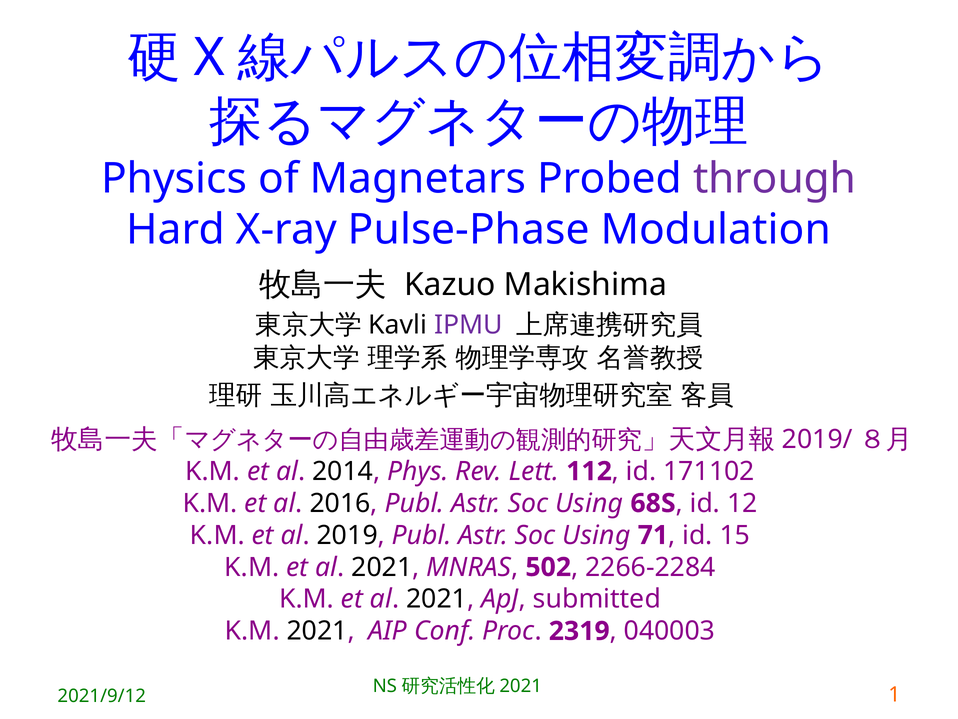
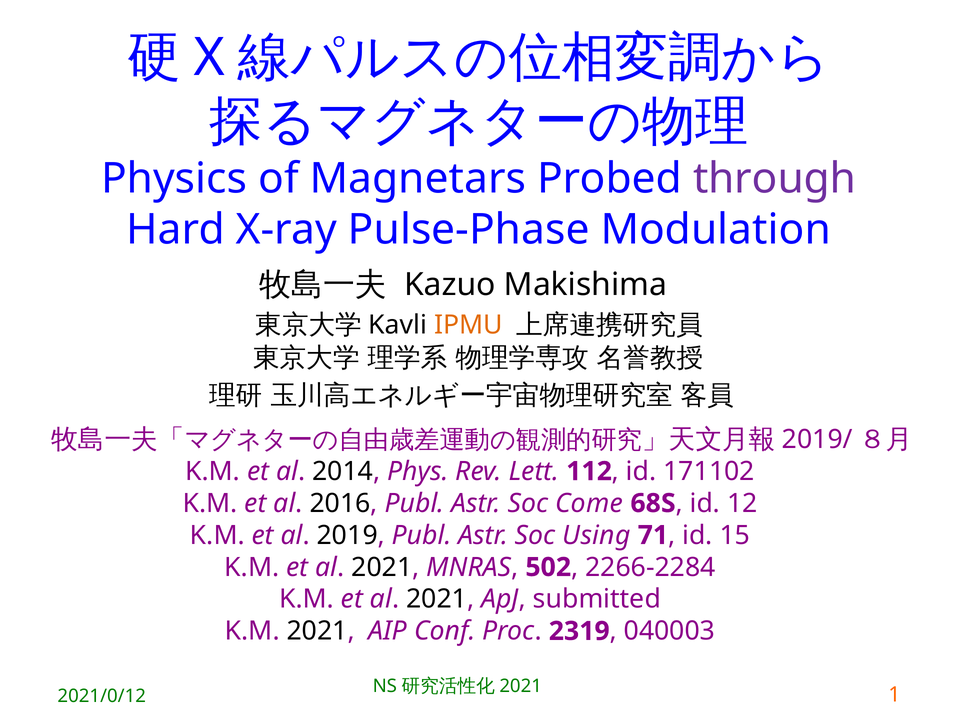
IPMU colour: purple -> orange
Using at (589, 503): Using -> Come
2021/9/12: 2021/9/12 -> 2021/0/12
